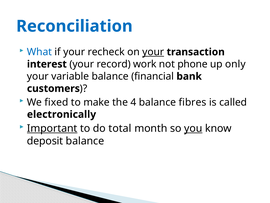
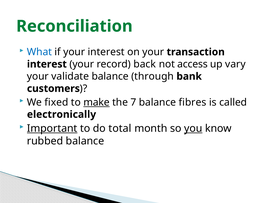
Reconciliation colour: blue -> green
your recheck: recheck -> interest
your at (153, 52) underline: present -> none
work: work -> back
phone: phone -> access
only: only -> vary
variable: variable -> validate
financial: financial -> through
make underline: none -> present
4: 4 -> 7
deposit: deposit -> rubbed
